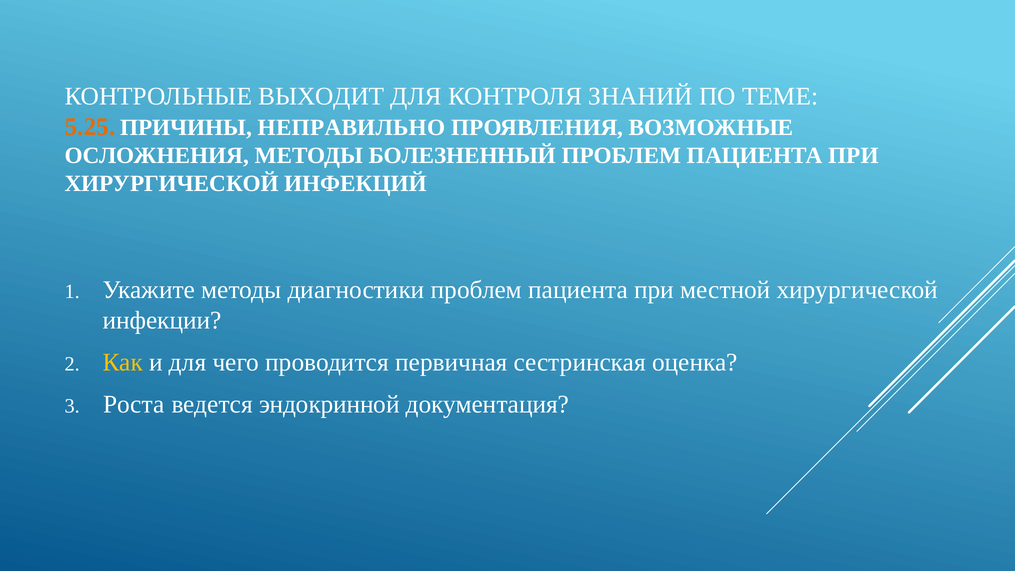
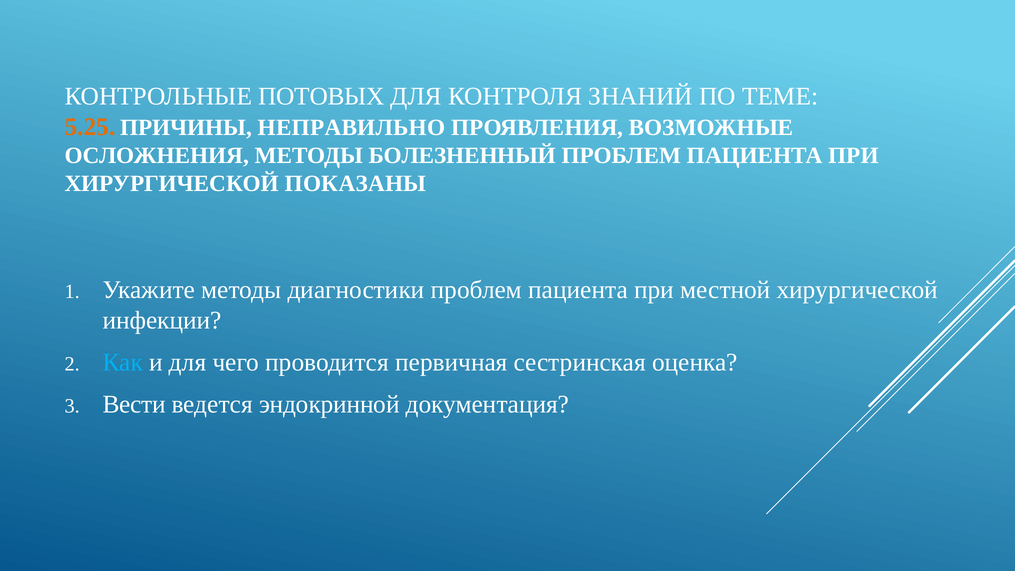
ВЫХОДИТ: ВЫХОДИТ -> ПОТОВЫХ
ИНФЕКЦИЙ: ИНФЕКЦИЙ -> ПОКАЗАНЫ
Как colour: yellow -> light blue
Роста: Роста -> Вести
